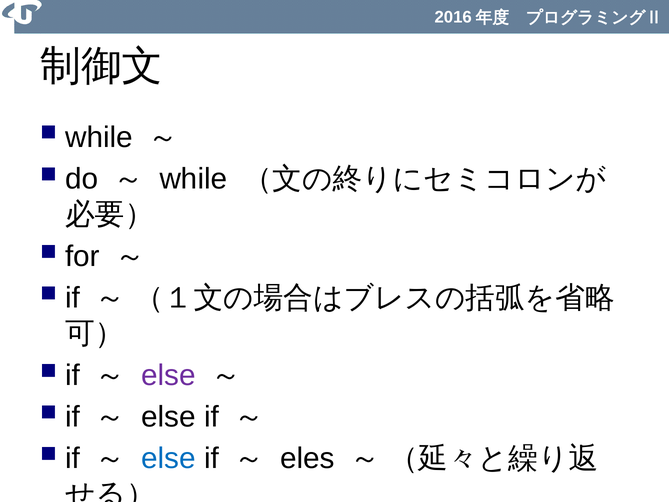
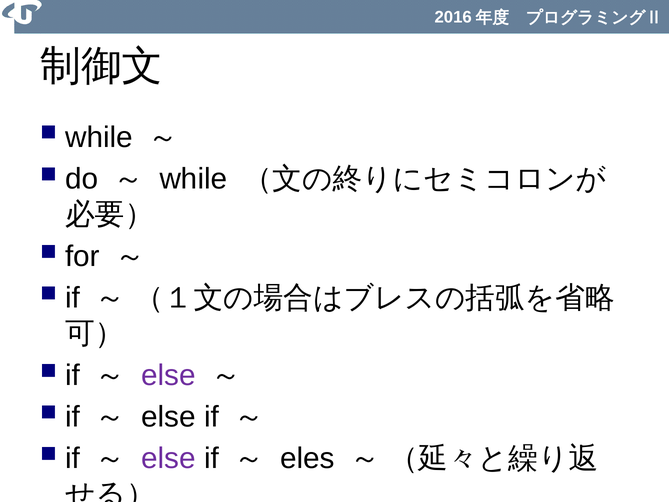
else at (169, 458) colour: blue -> purple
